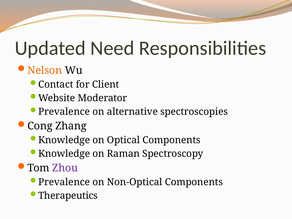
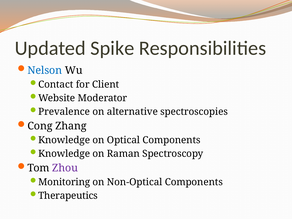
Need: Need -> Spike
Nelson colour: orange -> blue
Prevalence at (64, 182): Prevalence -> Monitoring
